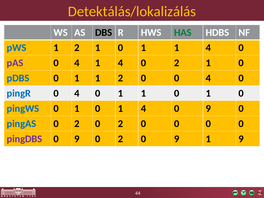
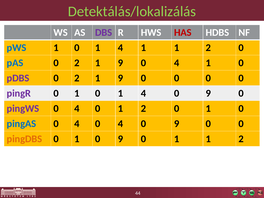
Detektálás/lokalizálás colour: yellow -> light green
DBS colour: black -> purple
HAS colour: green -> red
2 at (77, 48): 2 -> 0
0 at (121, 48): 0 -> 4
4 at (208, 48): 4 -> 2
pAS colour: purple -> blue
4 at (77, 63): 4 -> 2
4 at (121, 63): 4 -> 9
2 at (177, 63): 2 -> 4
pDBS colour: blue -> purple
1 at (77, 78): 1 -> 2
2 at (121, 78): 2 -> 9
4 at (208, 78): 4 -> 0
pingR colour: blue -> purple
4 at (77, 93): 4 -> 1
1 at (143, 93): 1 -> 4
1 at (208, 93): 1 -> 9
pingWS colour: blue -> purple
1 at (77, 108): 1 -> 4
0 1 4: 4 -> 2
9 at (208, 108): 9 -> 1
2 at (77, 124): 2 -> 4
2 at (121, 124): 2 -> 4
0 at (177, 124): 0 -> 9
pingDBS colour: purple -> orange
9 at (77, 139): 9 -> 1
2 at (121, 139): 2 -> 9
9 at (177, 139): 9 -> 1
9 at (241, 139): 9 -> 2
